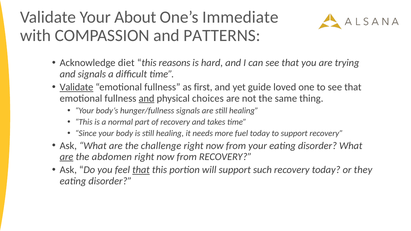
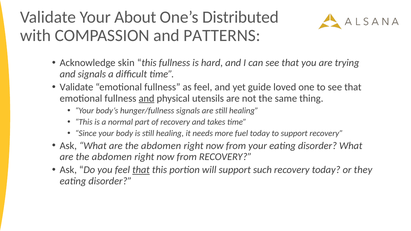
Immediate: Immediate -> Distributed
diet: diet -> skin
this reasons: reasons -> fullness
Validate at (77, 87) underline: present -> none
as first: first -> feel
choices: choices -> utensils
challenge at (161, 146): challenge -> abdomen
are at (67, 157) underline: present -> none
